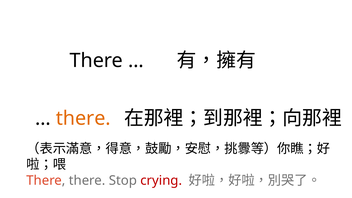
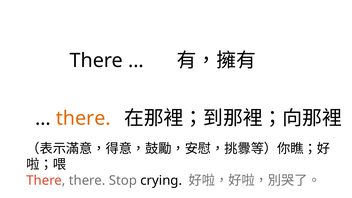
crying colour: red -> black
